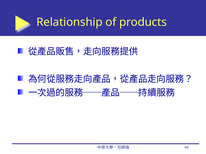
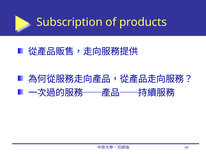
Relationship: Relationship -> Subscription
